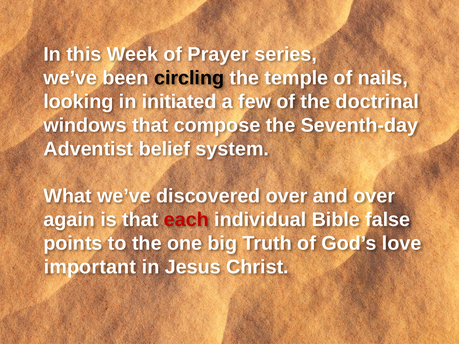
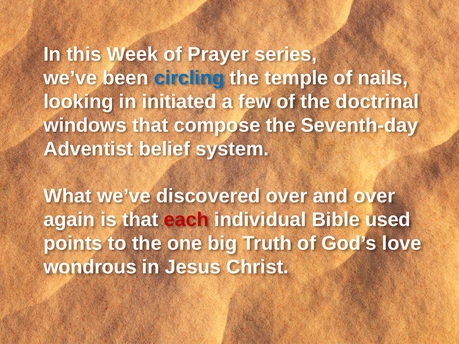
circling colour: black -> blue
false: false -> used
important: important -> wondrous
